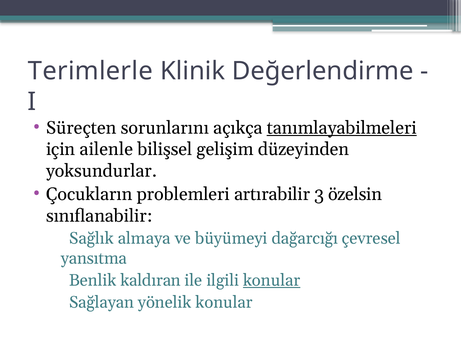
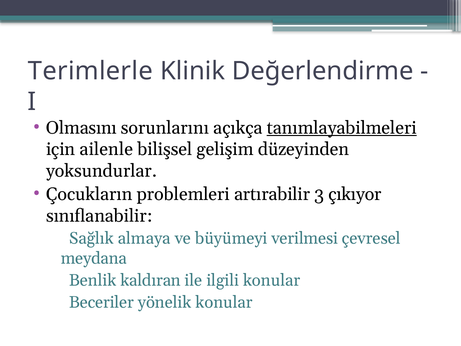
Süreçten: Süreçten -> Olmasını
özelsin: özelsin -> çıkıyor
dağarcığı: dağarcığı -> verilmesi
yansıtma: yansıtma -> meydana
konular at (272, 280) underline: present -> none
Sağlayan: Sağlayan -> Beceriler
